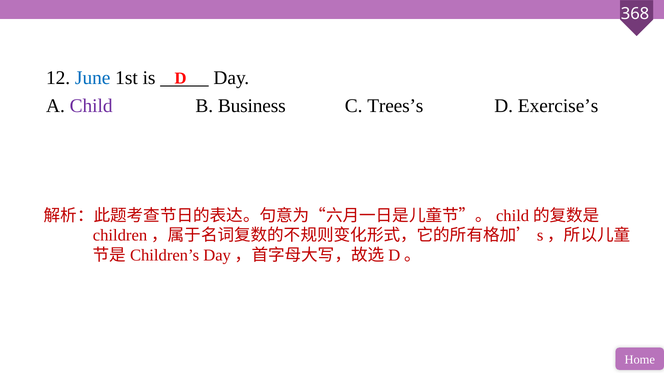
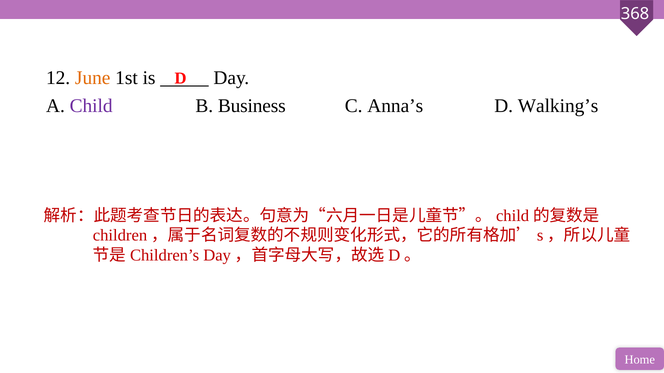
June colour: blue -> orange
Trees’s: Trees’s -> Anna’s
Exercise’s: Exercise’s -> Walking’s
